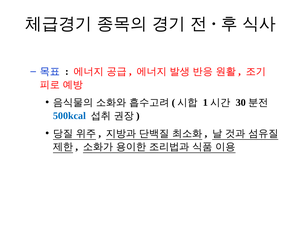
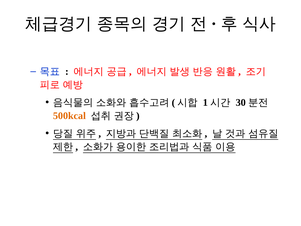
500kcal colour: blue -> orange
